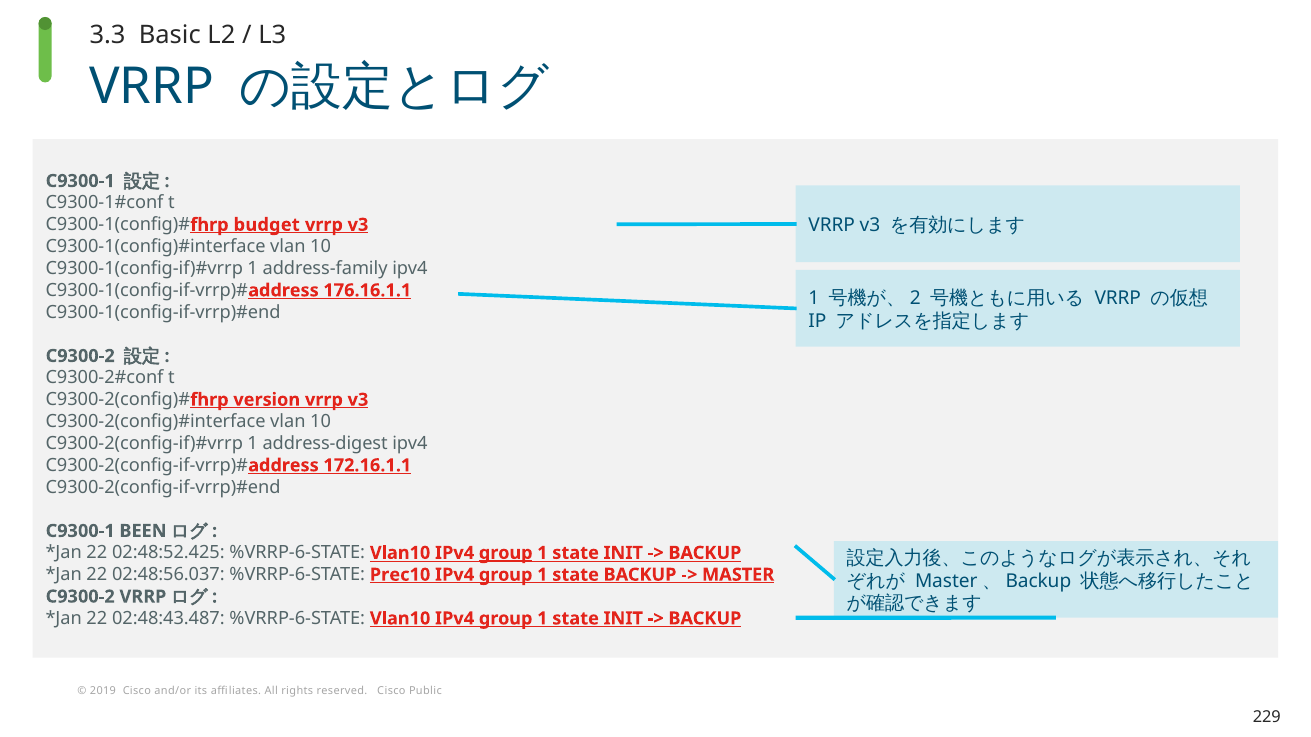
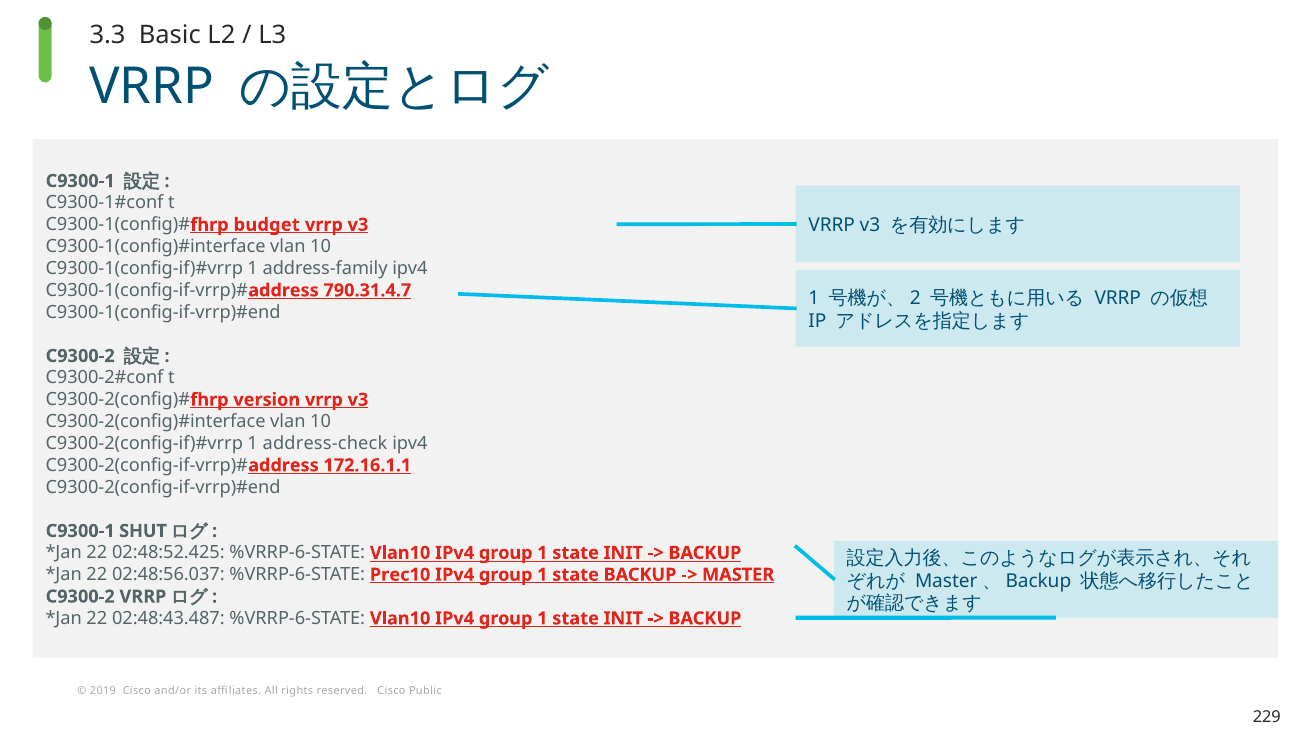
176.16.1.1: 176.16.1.1 -> 790.31.4.7
address-digest: address-digest -> address-check
BEEN: BEEN -> SHUT
group at (506, 553) underline: present -> none
